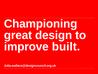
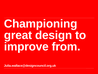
built: built -> from
